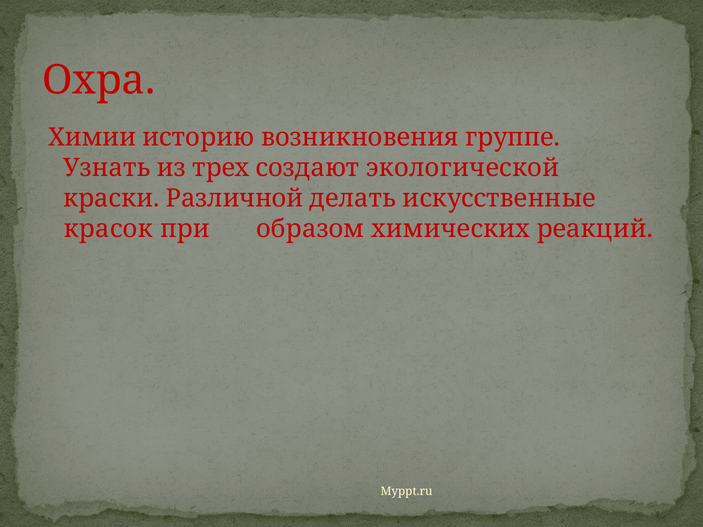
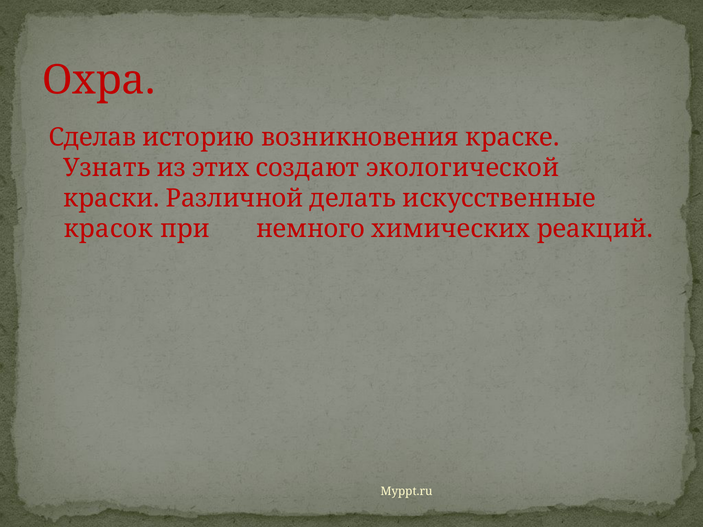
Химии: Химии -> Сделав
группе: группе -> краске
трех: трех -> этих
образом: образом -> немного
